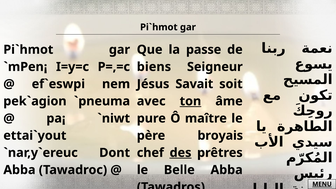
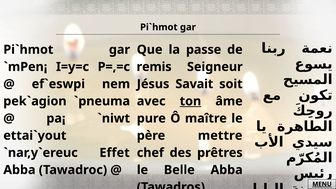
biens: biens -> remis
broyais: broyais -> mettre
Dont: Dont -> Effet
des underline: present -> none
